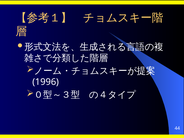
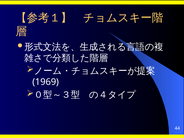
1996: 1996 -> 1969
